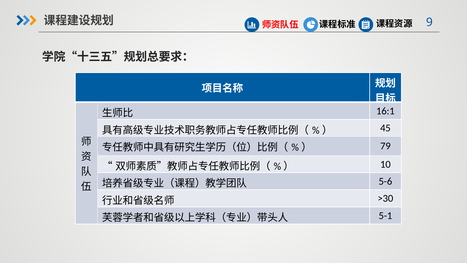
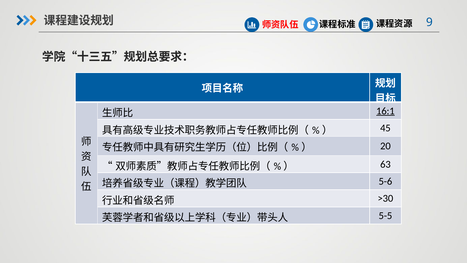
16:1 underline: none -> present
79: 79 -> 20
10: 10 -> 63
5-1: 5-1 -> 5-5
